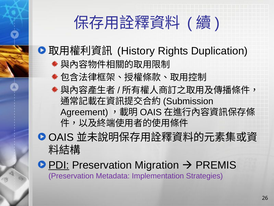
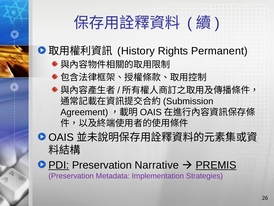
Duplication: Duplication -> Permanent
Migration: Migration -> Narrative
PREMIS underline: none -> present
